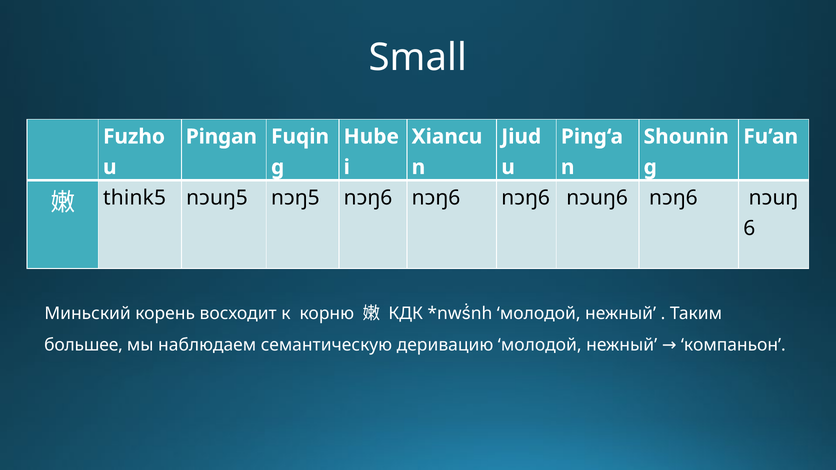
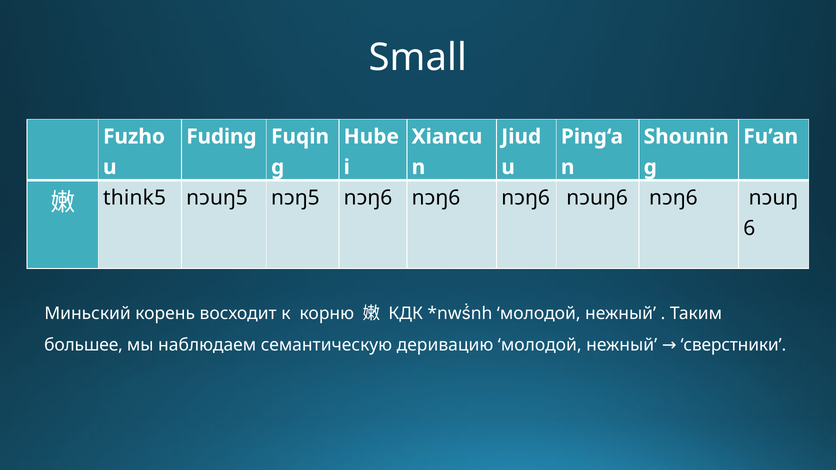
Pingan: Pingan -> Fuding
компаньон: компаньон -> сверстники
